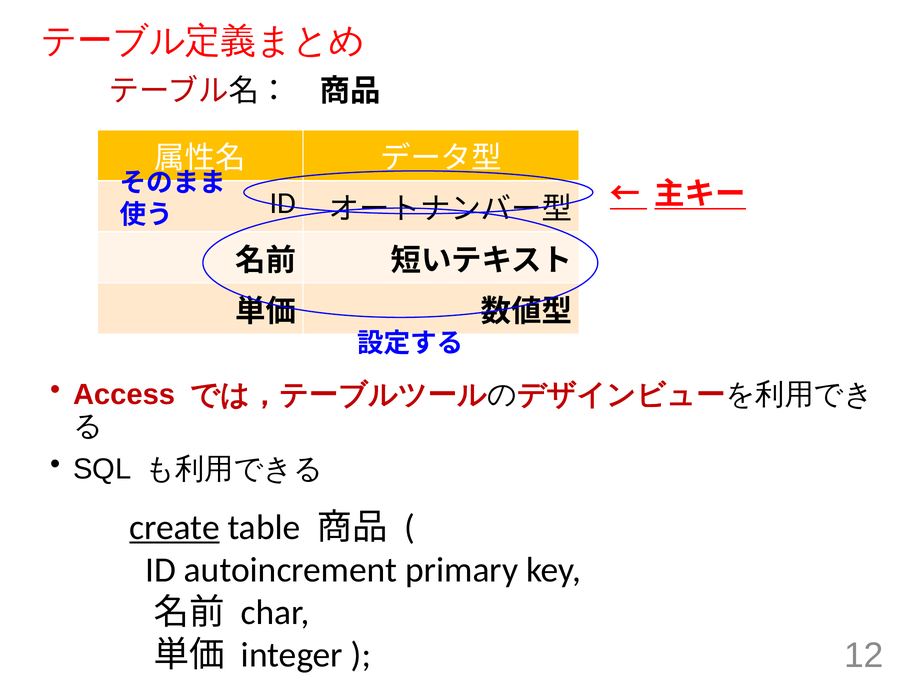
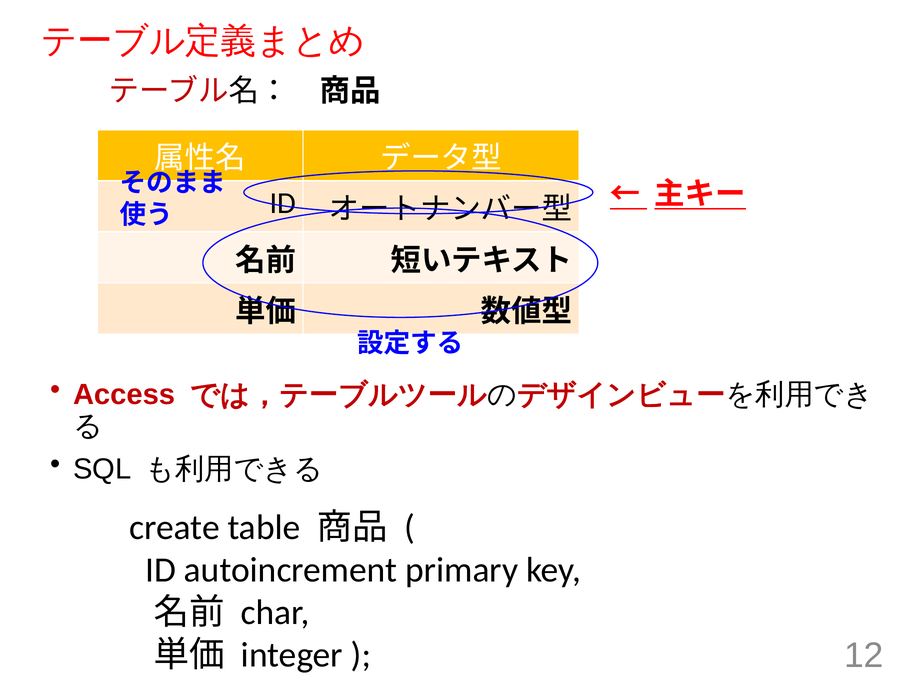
create underline: present -> none
